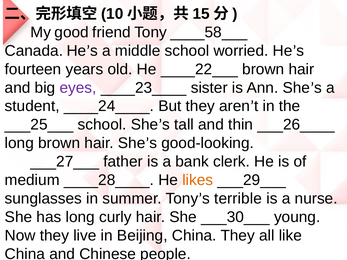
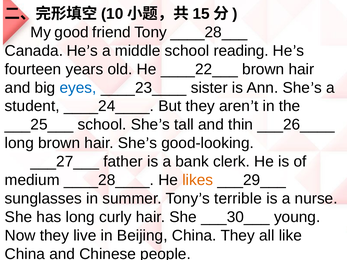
____58___: ____58___ -> ____28___
worried: worried -> reading
eyes colour: purple -> blue
